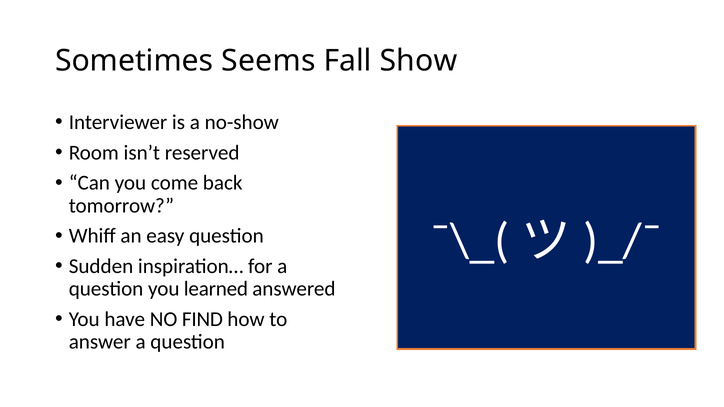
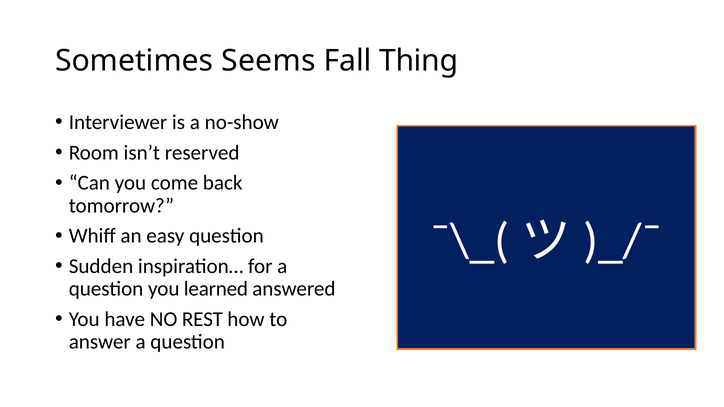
Show: Show -> Thing
FIND: FIND -> REST
